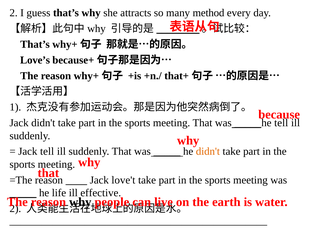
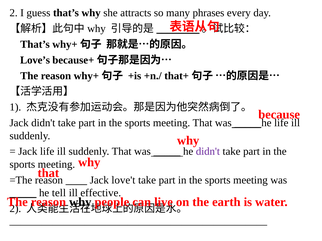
method: method -> phrases
_____he tell: tell -> life
Jack tell: tell -> life
didn't at (208, 152) colour: orange -> purple
life: life -> tell
